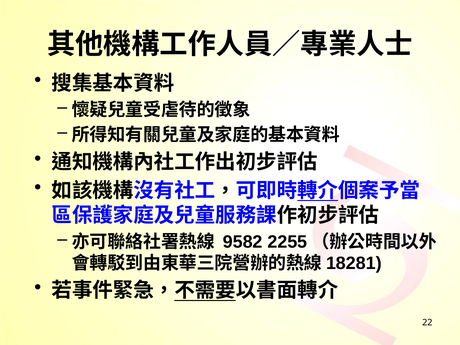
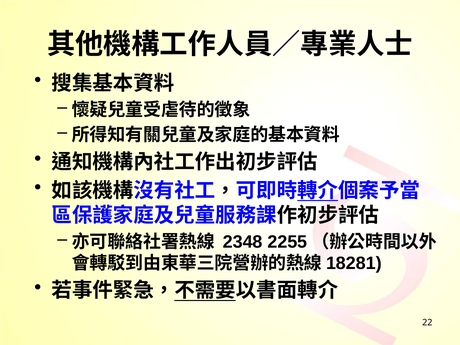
9582: 9582 -> 2348
